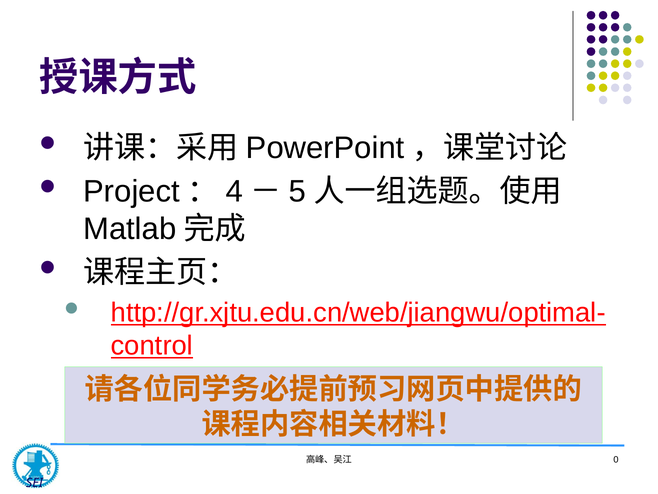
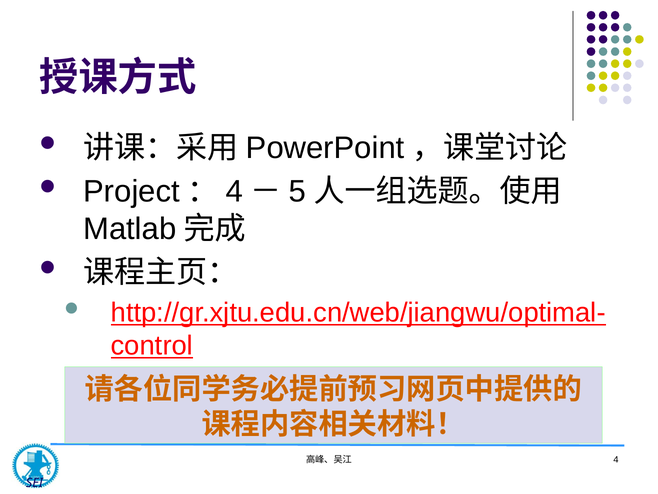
0 at (616, 459): 0 -> 4
